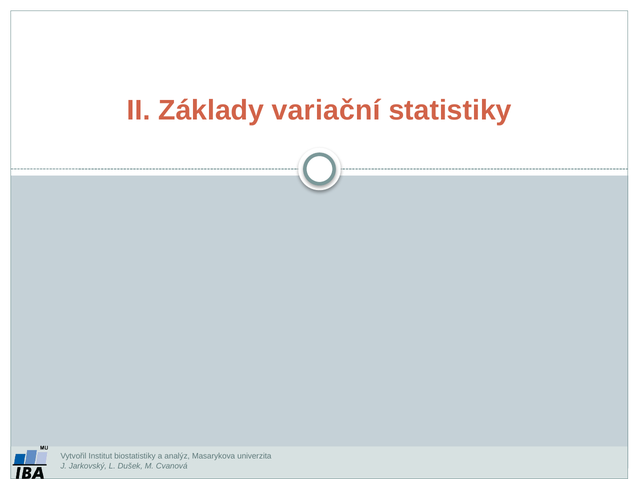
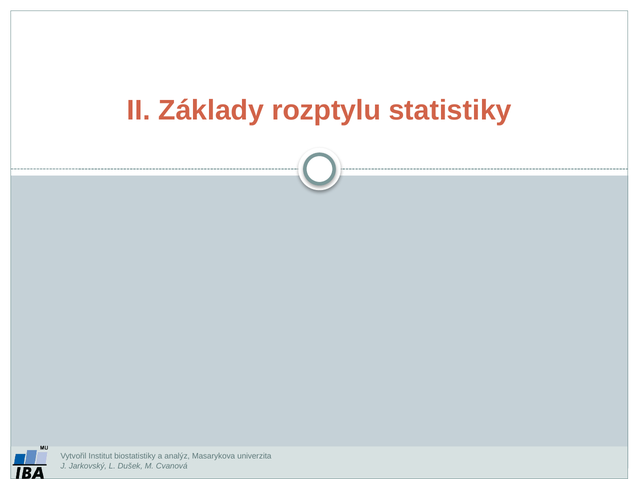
variační: variační -> rozptylu
